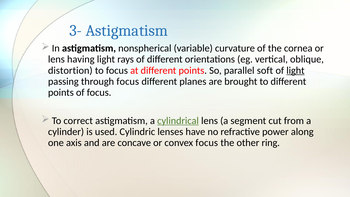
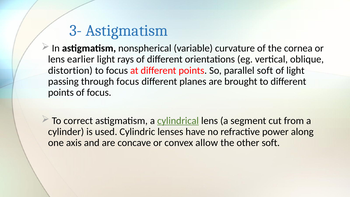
having: having -> earlier
light at (295, 70) underline: present -> none
convex focus: focus -> allow
other ring: ring -> soft
